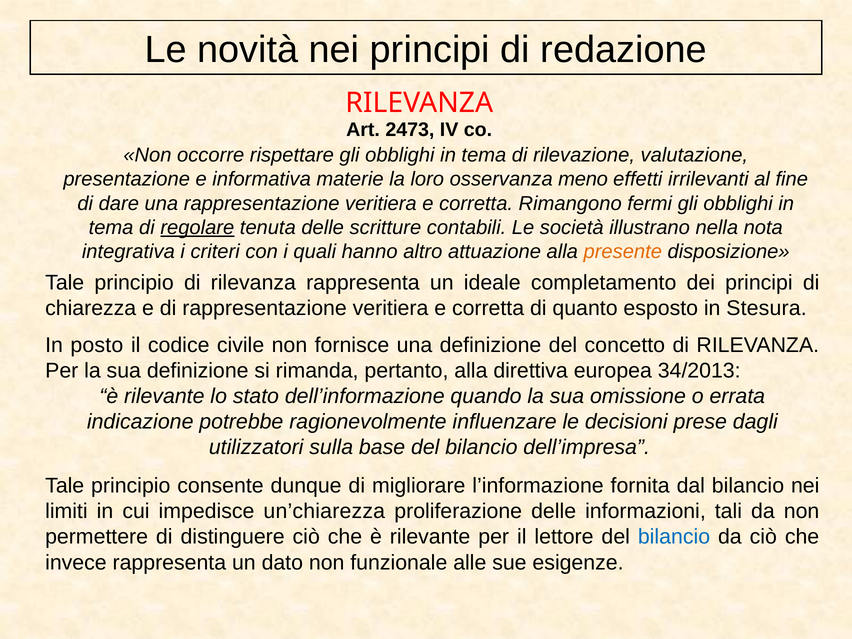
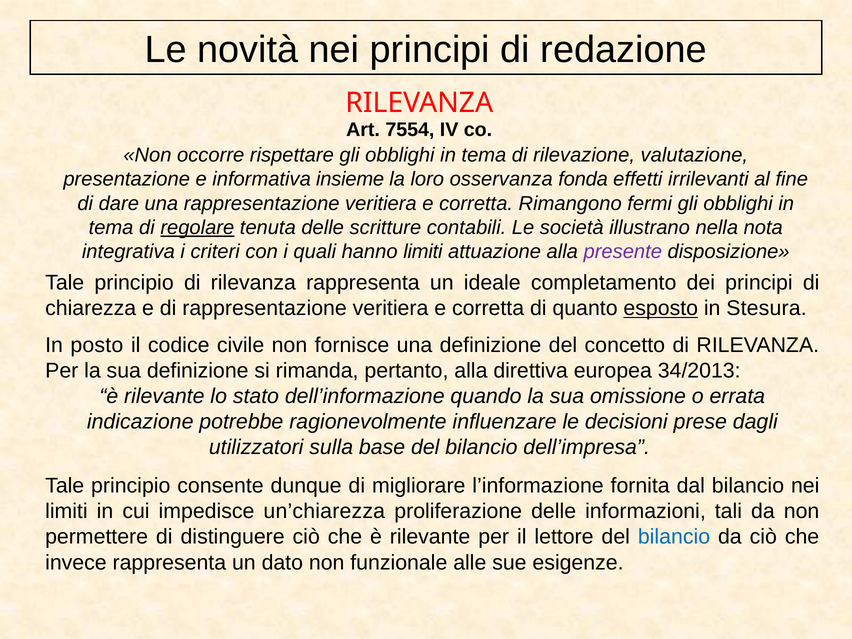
2473: 2473 -> 7554
materie: materie -> insieme
meno: meno -> fonda
hanno altro: altro -> limiti
presente colour: orange -> purple
esposto underline: none -> present
